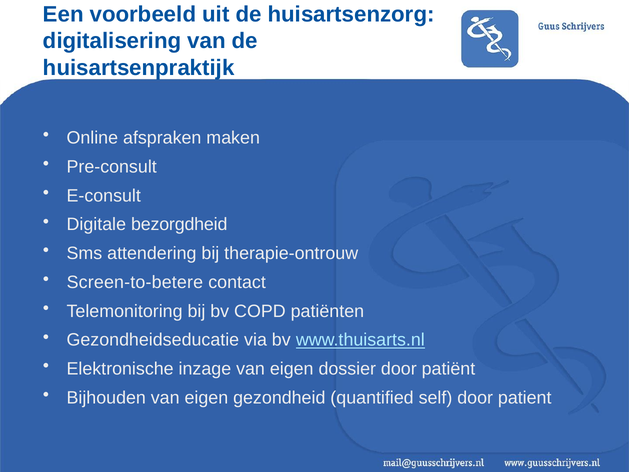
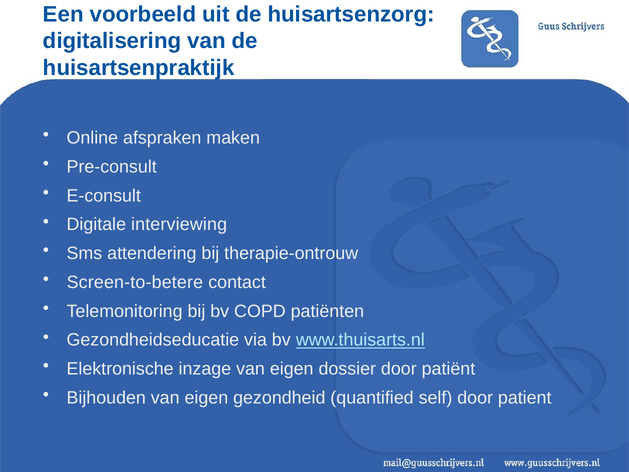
bezorgdheid: bezorgdheid -> interviewing
